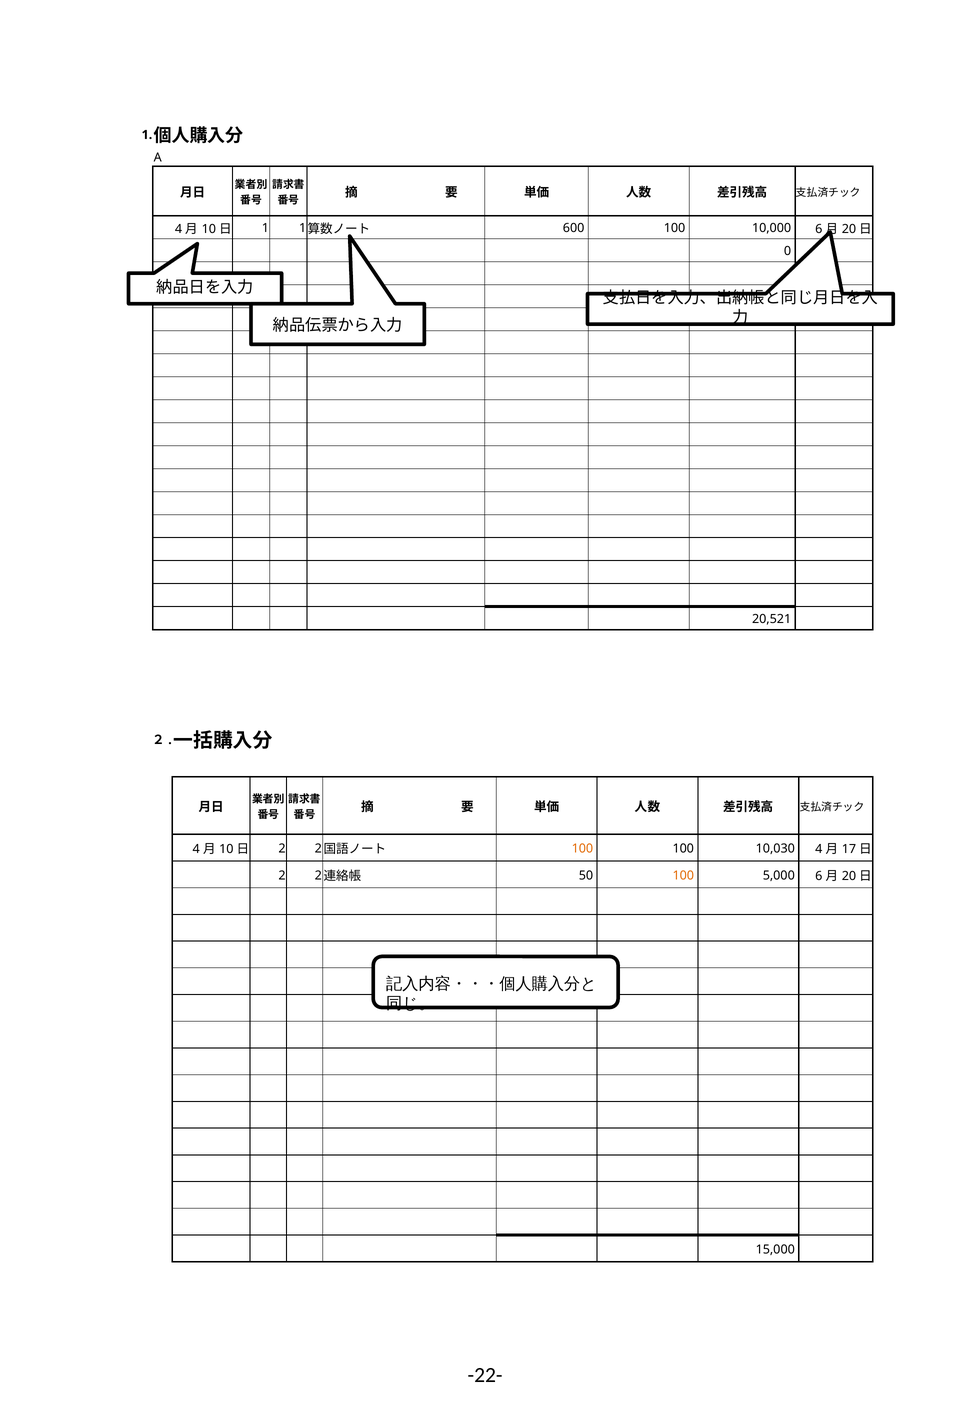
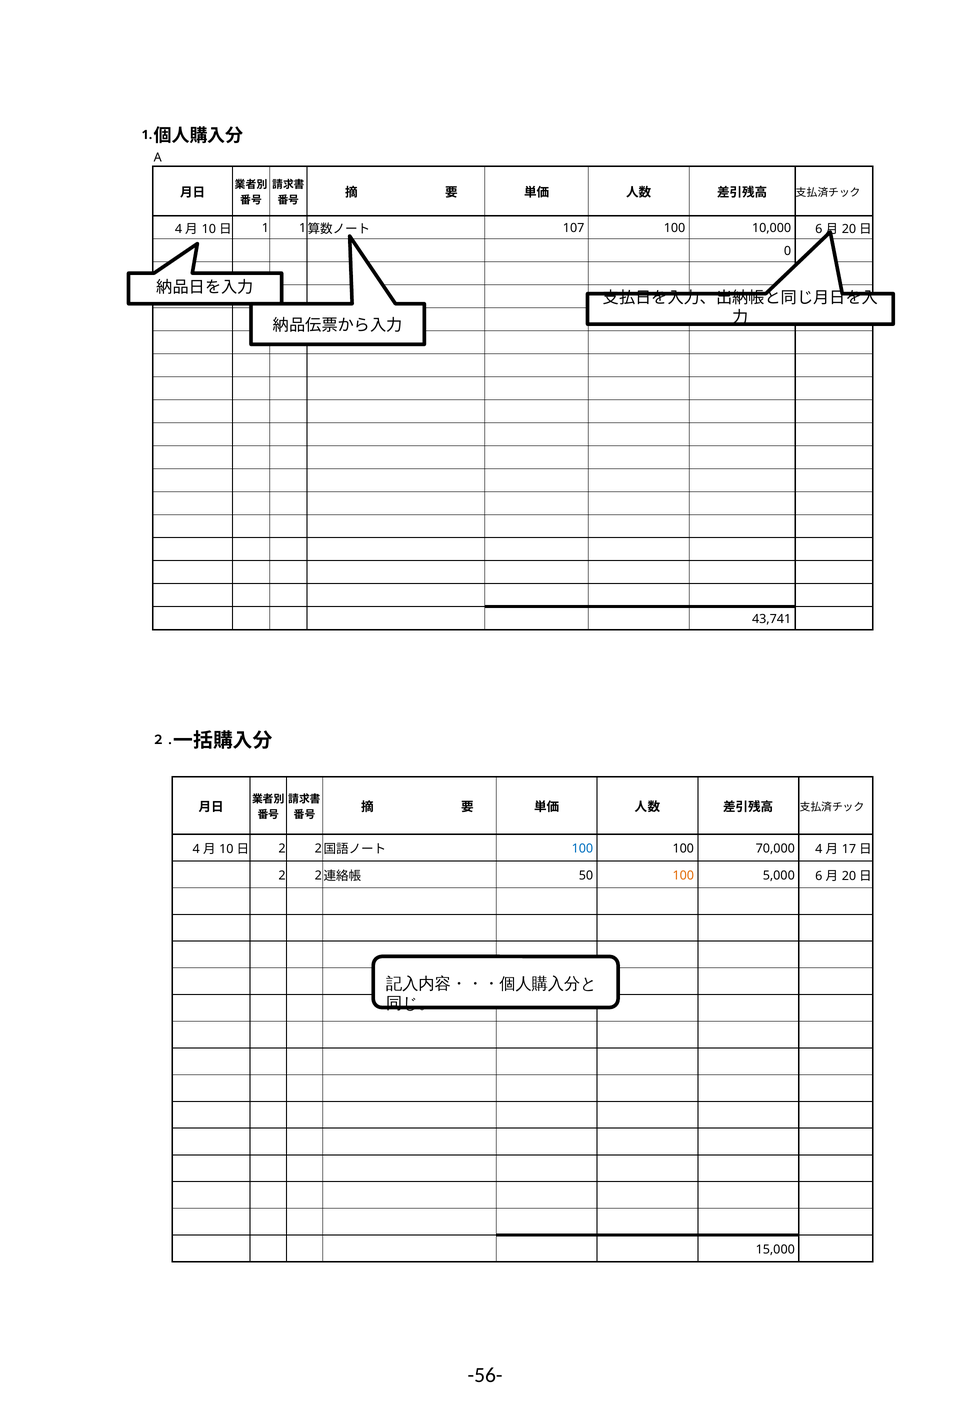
600: 600 -> 107
20,521: 20,521 -> 43,741
100 at (582, 848) colour: orange -> blue
10,030: 10,030 -> 70,000
-22-: -22- -> -56-
